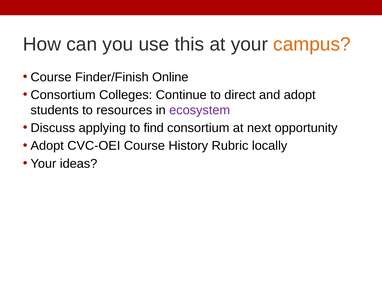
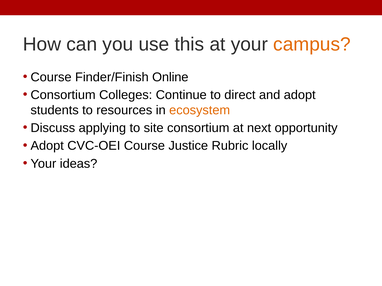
ecosystem colour: purple -> orange
find: find -> site
History: History -> Justice
